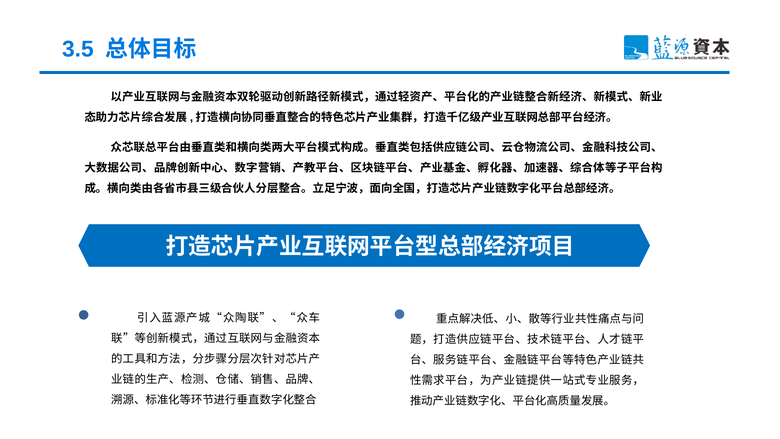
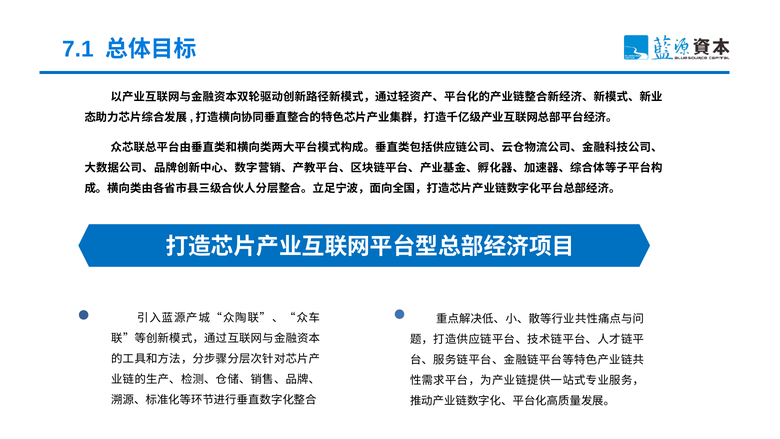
3.5: 3.5 -> 7.1
